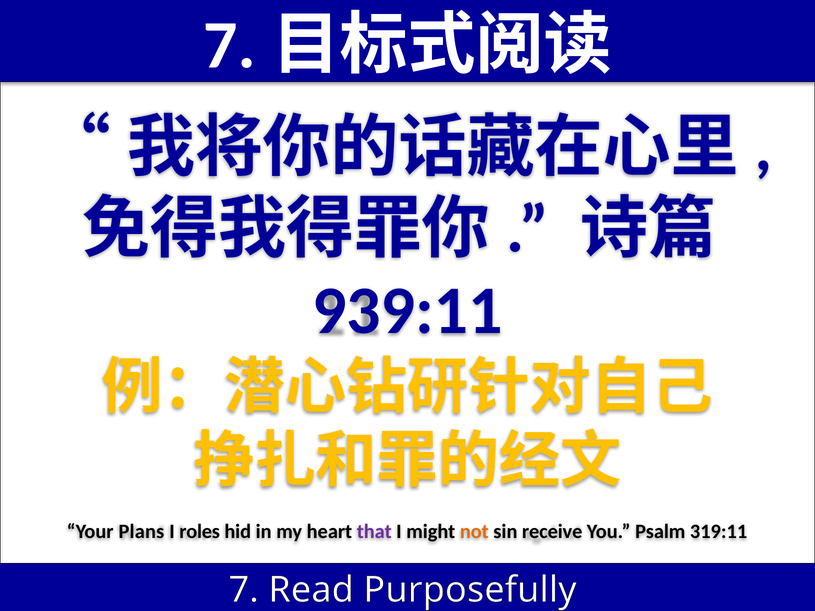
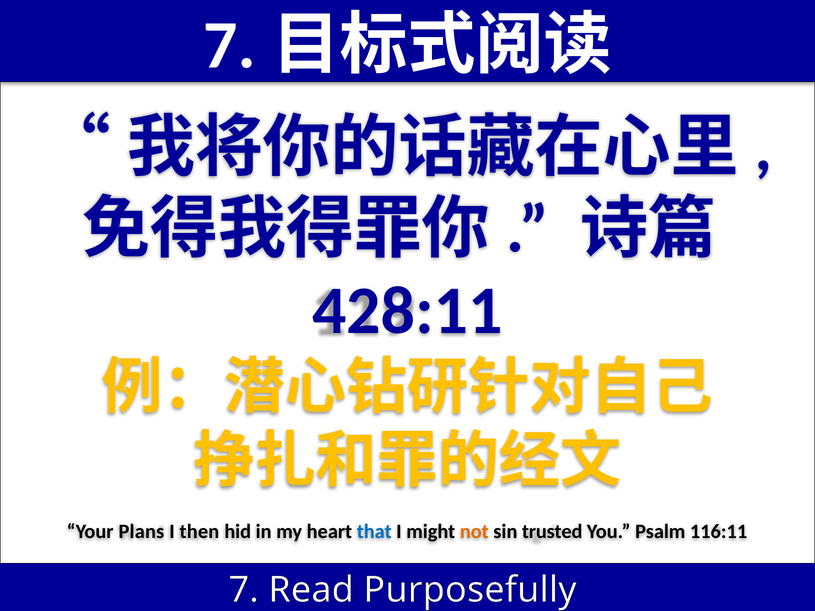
939:11: 939:11 -> 428:11
roles: roles -> then
that colour: purple -> blue
receive: receive -> trusted
319:11: 319:11 -> 116:11
